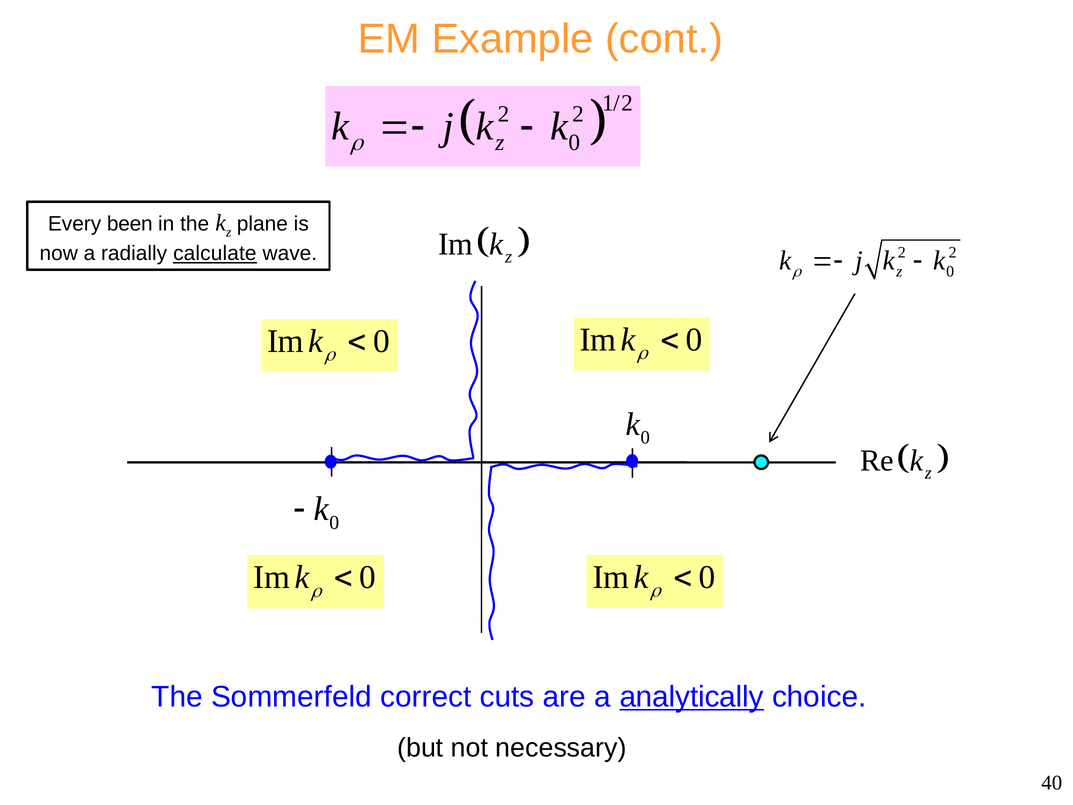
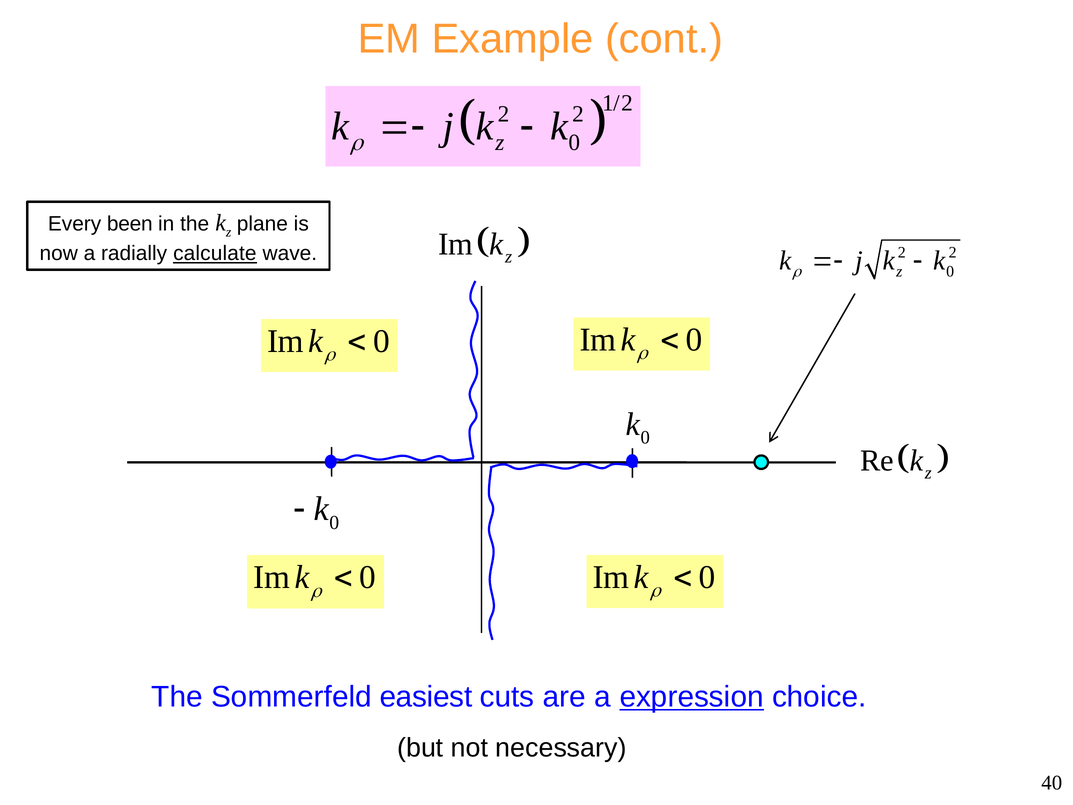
correct: correct -> easiest
analytically: analytically -> expression
